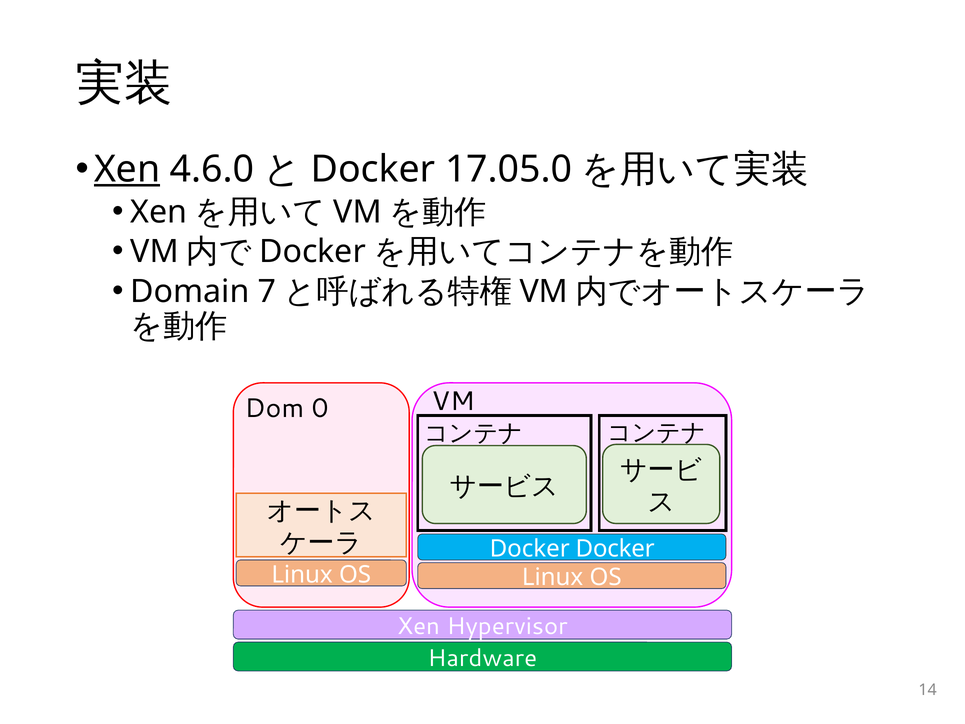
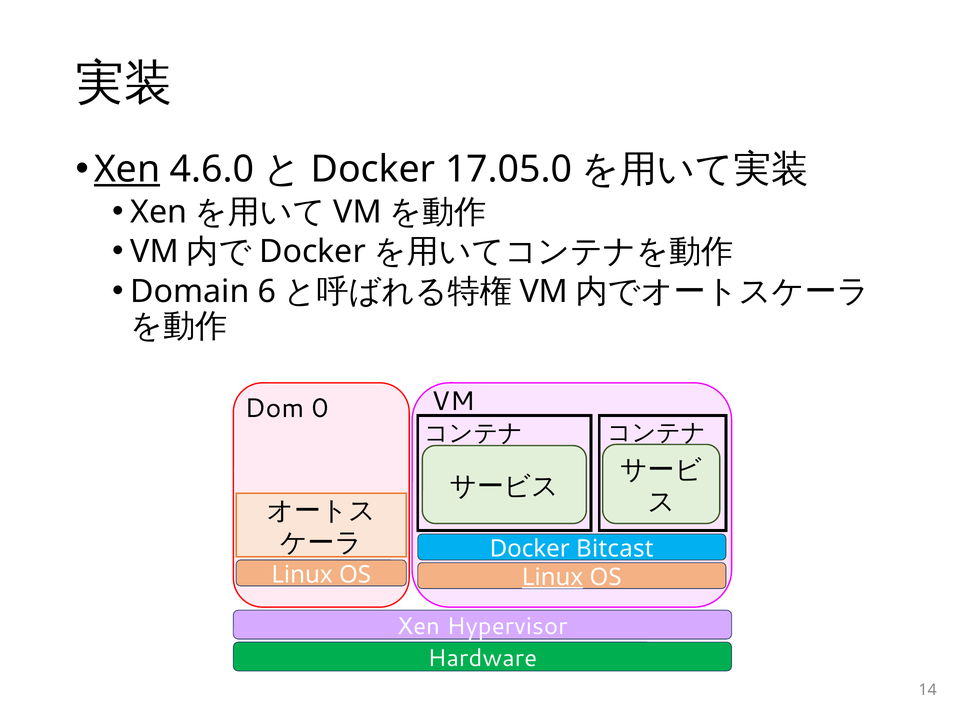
7: 7 -> 6
Docker Docker: Docker -> Bitcast
Linux at (553, 577) underline: none -> present
